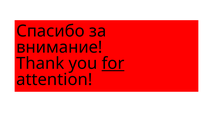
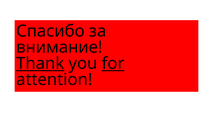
Thank underline: none -> present
